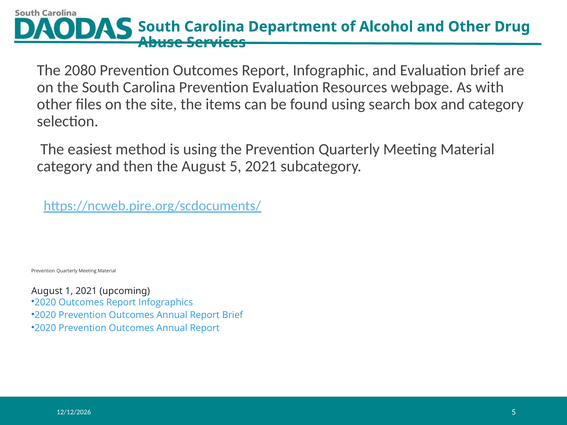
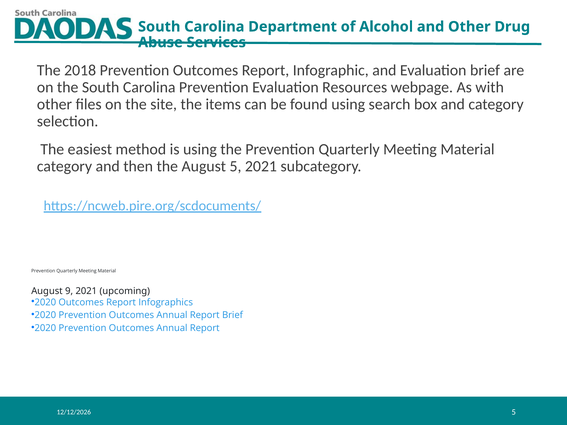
2080: 2080 -> 2018
1: 1 -> 9
